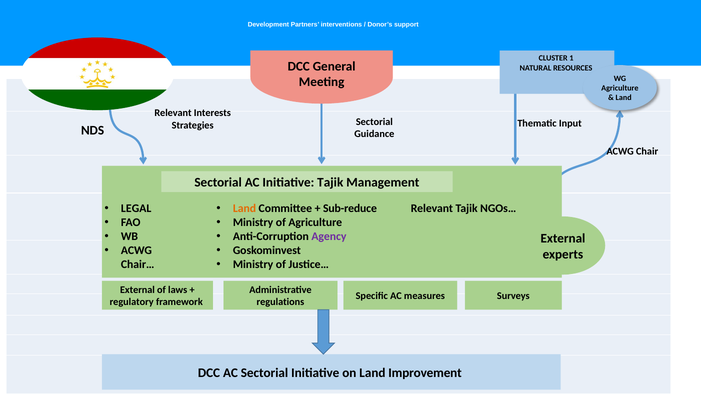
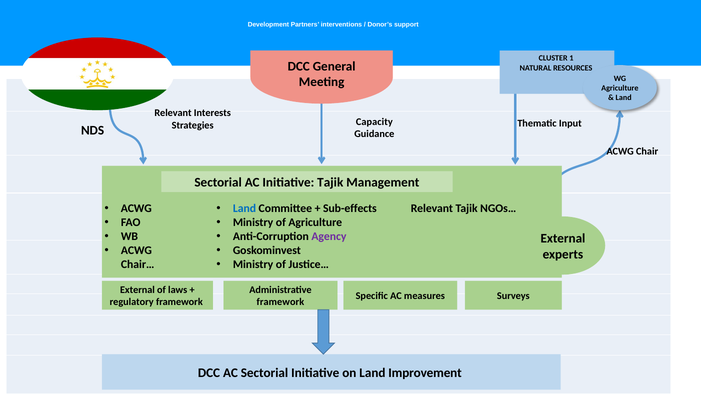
Sectorial at (374, 122): Sectorial -> Capacity
LEGAL at (136, 209): LEGAL -> ACWG
Land at (244, 209) colour: orange -> blue
Sub-reduce: Sub-reduce -> Sub-effects
regulations at (280, 302): regulations -> framework
